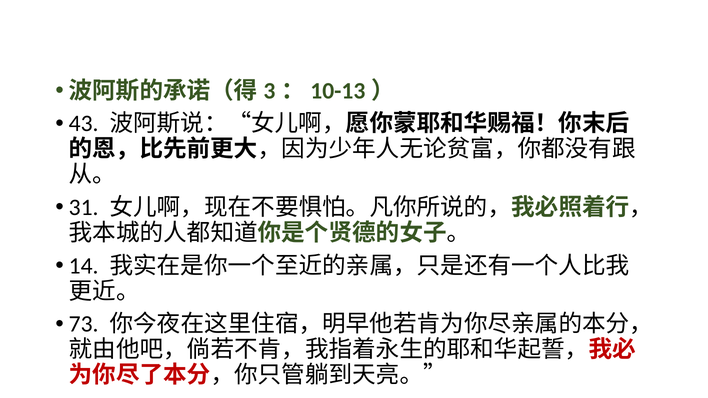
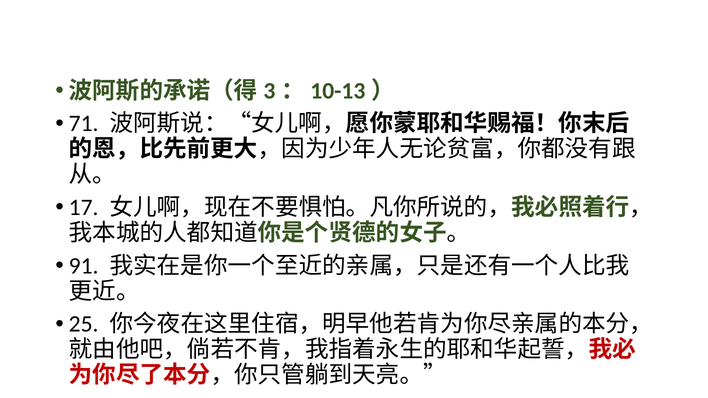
43: 43 -> 71
31: 31 -> 17
14: 14 -> 91
73: 73 -> 25
